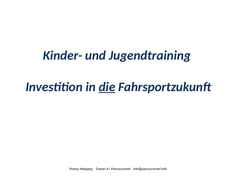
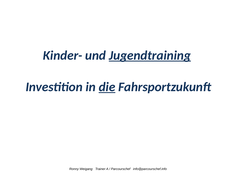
Jugendtraining underline: none -> present
